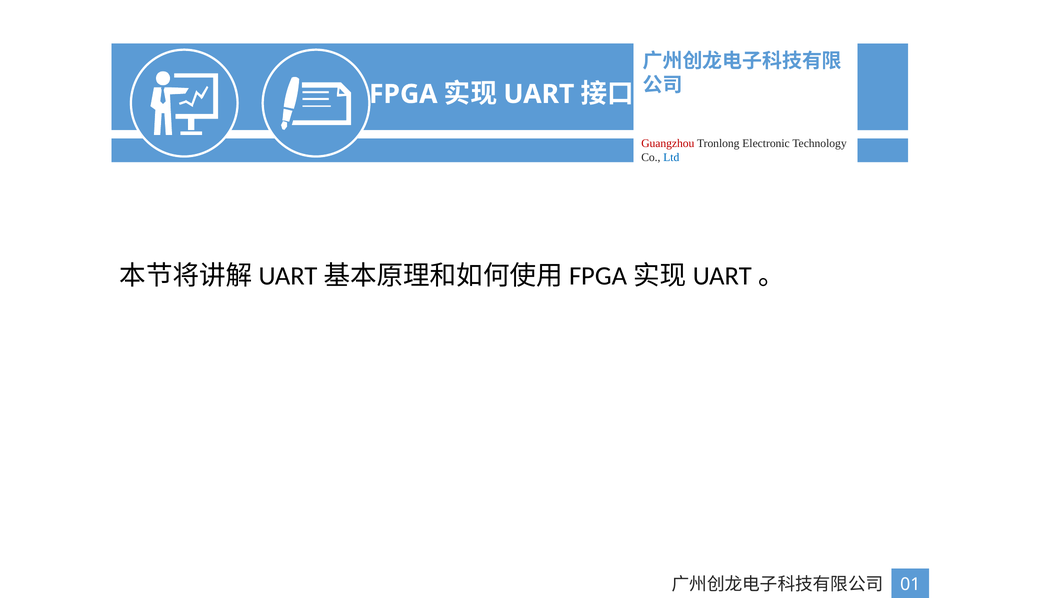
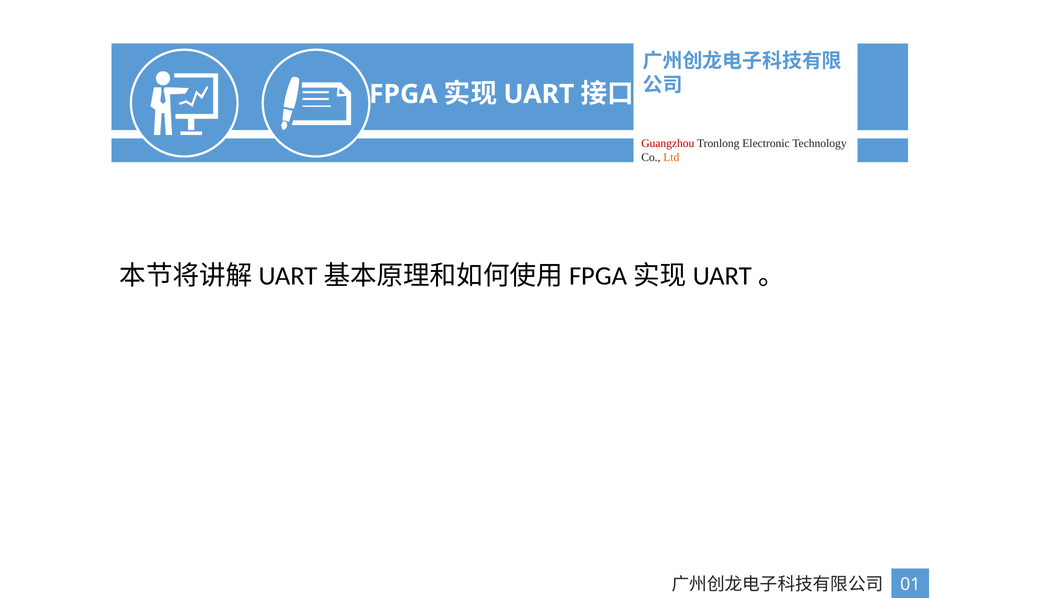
Ltd colour: blue -> orange
